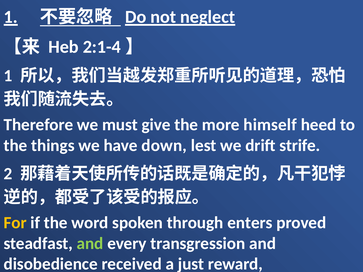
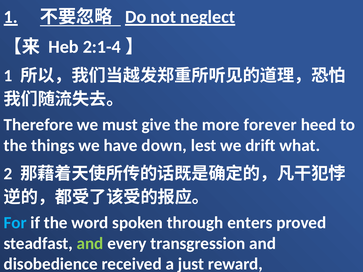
himself: himself -> forever
strife: strife -> what
For colour: yellow -> light blue
